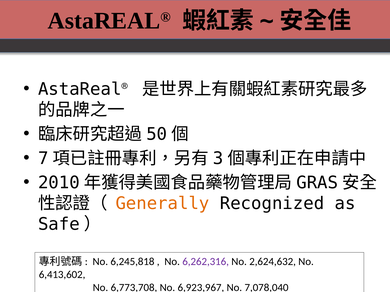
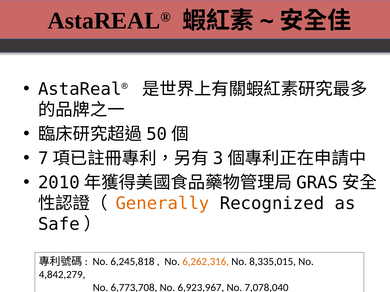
6,262,316 colour: purple -> orange
2,624,632: 2,624,632 -> 8,335,015
6,413,602: 6,413,602 -> 4,842,279
